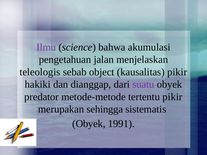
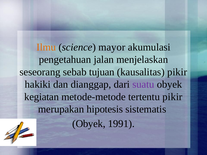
Ilmu colour: purple -> orange
bahwa: bahwa -> mayor
teleologis: teleologis -> seseorang
object: object -> tujuan
predator: predator -> kegiatan
sehingga: sehingga -> hipotesis
